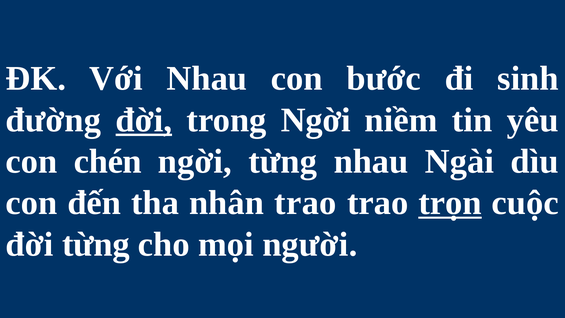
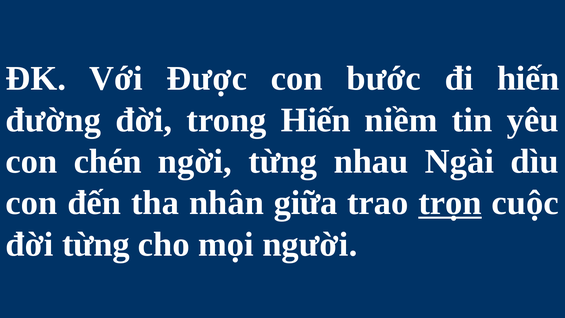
Với Nhau: Nhau -> Được
đi sinh: sinh -> hiến
đời at (144, 120) underline: present -> none
trong Ngời: Ngời -> Hiến
nhân trao: trao -> giữa
